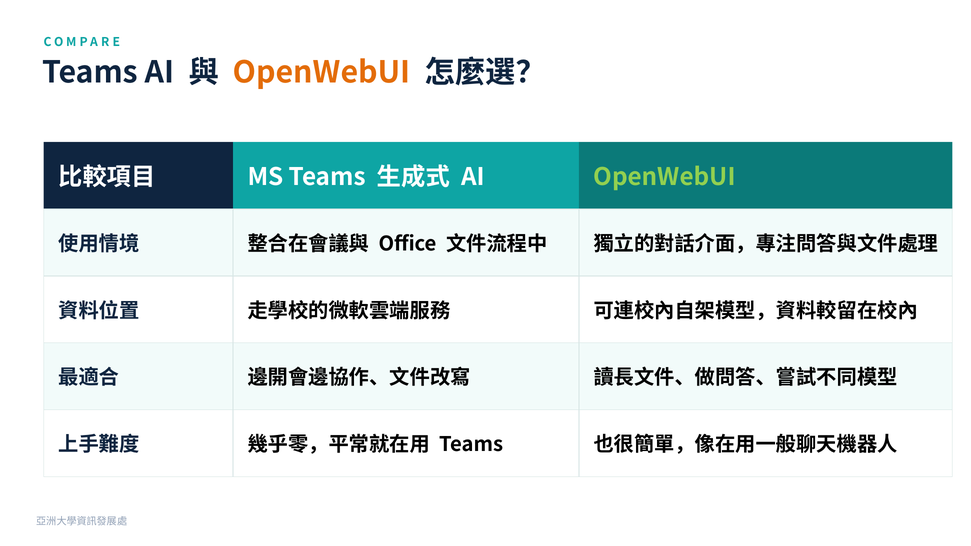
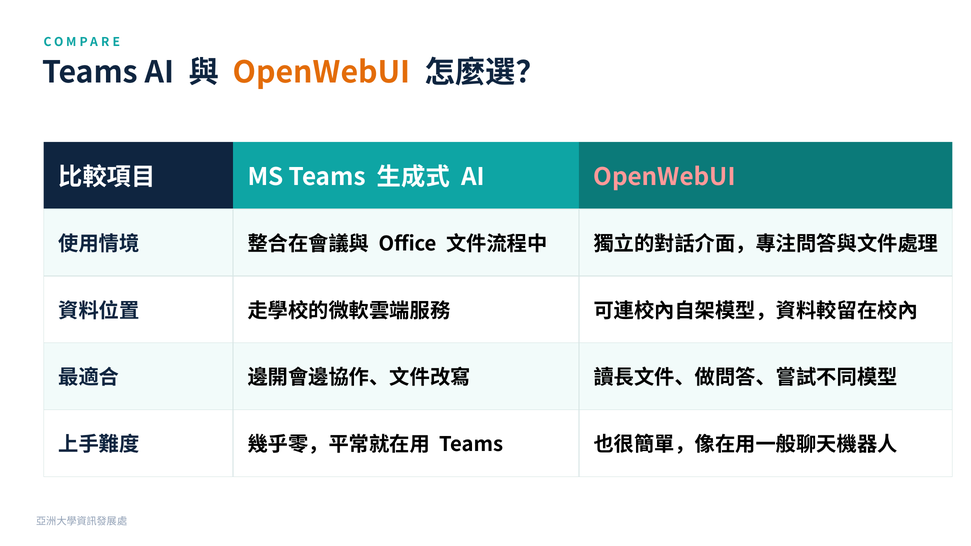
OpenWebUI at (665, 177) colour: light green -> pink
